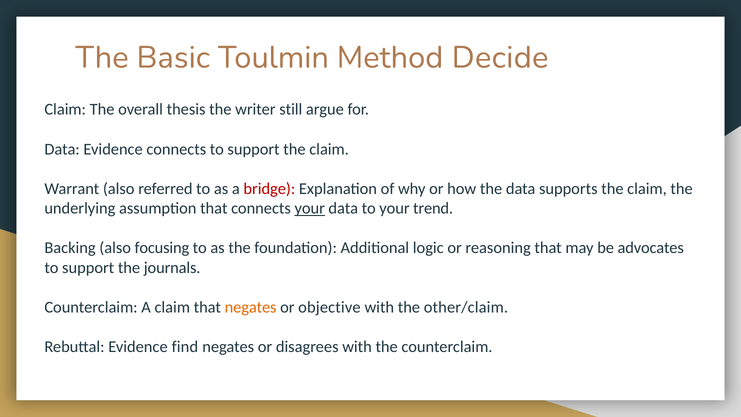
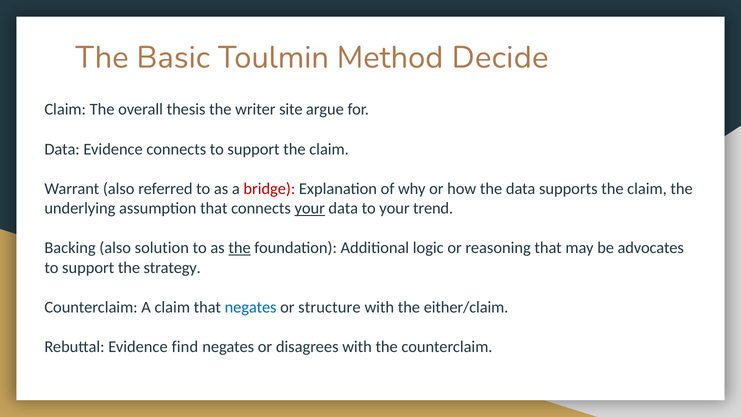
still: still -> site
focusing: focusing -> solution
the at (240, 248) underline: none -> present
journals: journals -> strategy
negates at (251, 307) colour: orange -> blue
objective: objective -> structure
other/claim: other/claim -> either/claim
